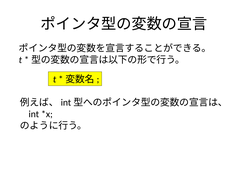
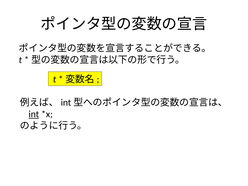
int underline: none -> present
